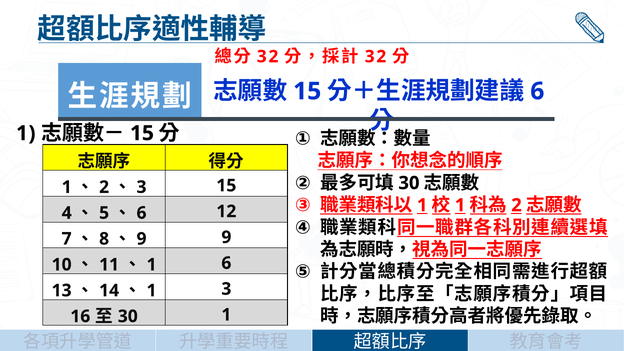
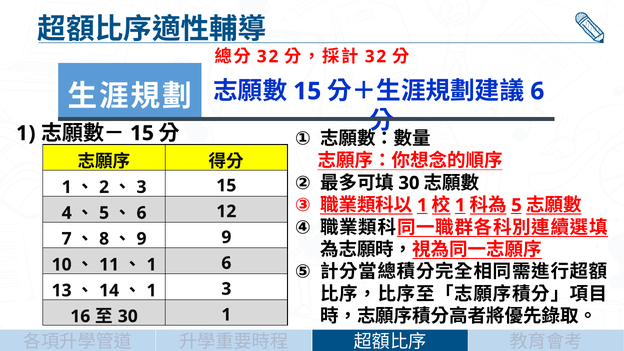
2 at (516, 205): 2 -> 5
